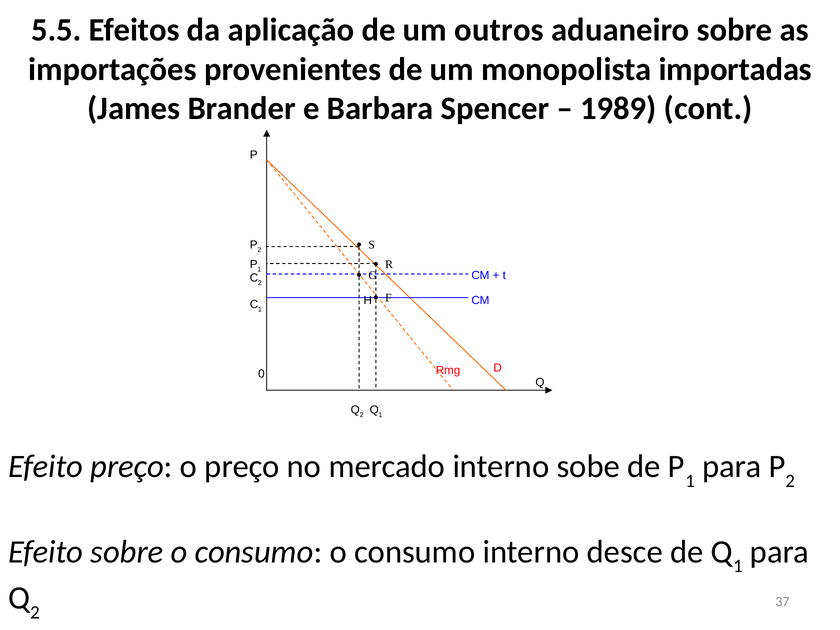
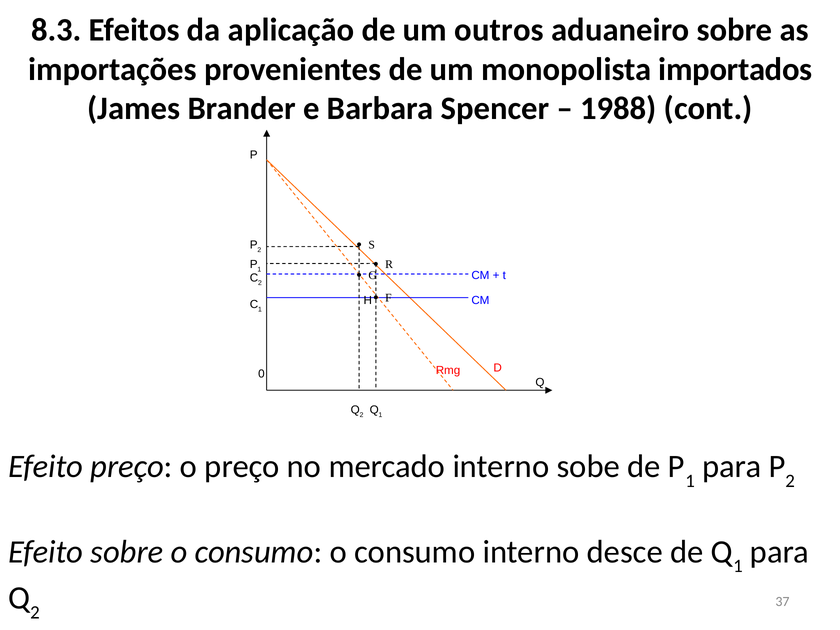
5.5: 5.5 -> 8.3
importadas: importadas -> importados
1989: 1989 -> 1988
